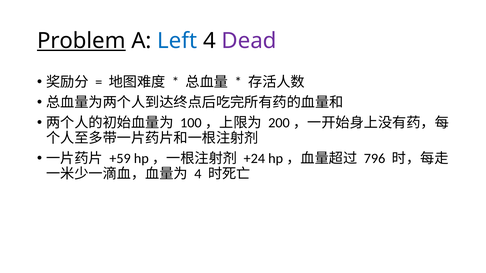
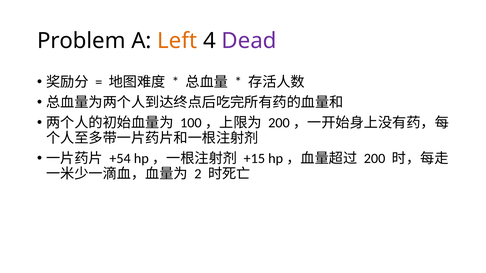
Problem underline: present -> none
Left colour: blue -> orange
+59: +59 -> +54
+24: +24 -> +15
796: 796 -> 200
4 at (198, 174): 4 -> 2
